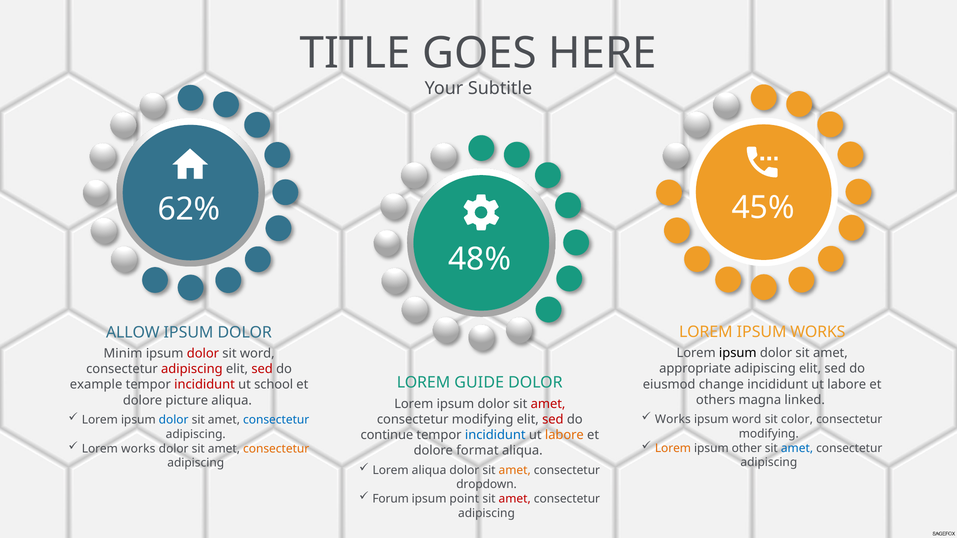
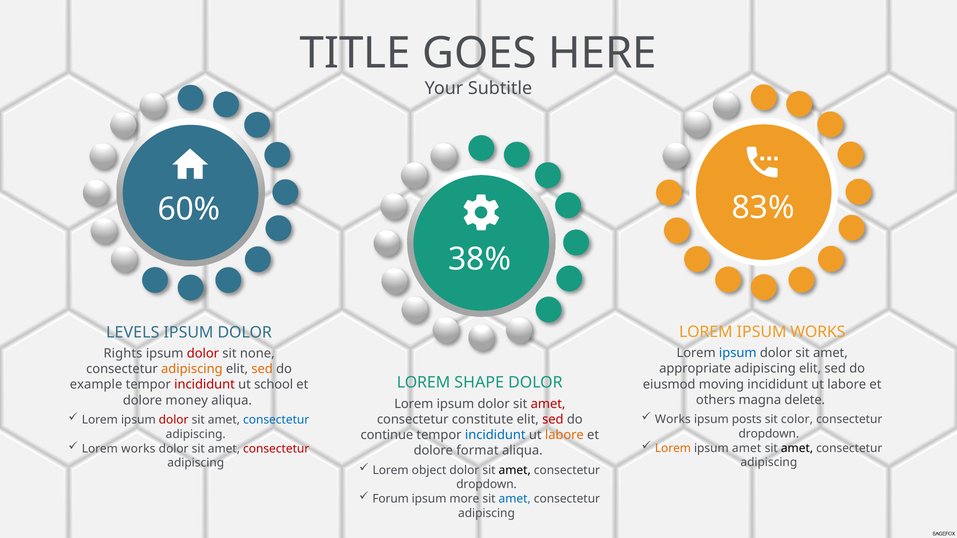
45%: 45% -> 83%
62%: 62% -> 60%
48%: 48% -> 38%
ALLOW: ALLOW -> LEVELS
ipsum at (738, 353) colour: black -> blue
Minim: Minim -> Rights
sit word: word -> none
adipiscing at (192, 369) colour: red -> orange
sed at (262, 369) colour: red -> orange
GUIDE: GUIDE -> SHAPE
change: change -> moving
linked: linked -> delete
picture: picture -> money
ipsum word: word -> posts
dolor at (174, 420) colour: blue -> red
modifying at (483, 420): modifying -> constitute
modifying at (769, 434): modifying -> dropdown
ipsum other: other -> amet
amet at (797, 448) colour: blue -> black
consectetur at (276, 449) colour: orange -> red
Lorem aliqua: aliqua -> object
amet at (515, 470) colour: orange -> black
point: point -> more
amet at (515, 499) colour: red -> blue
